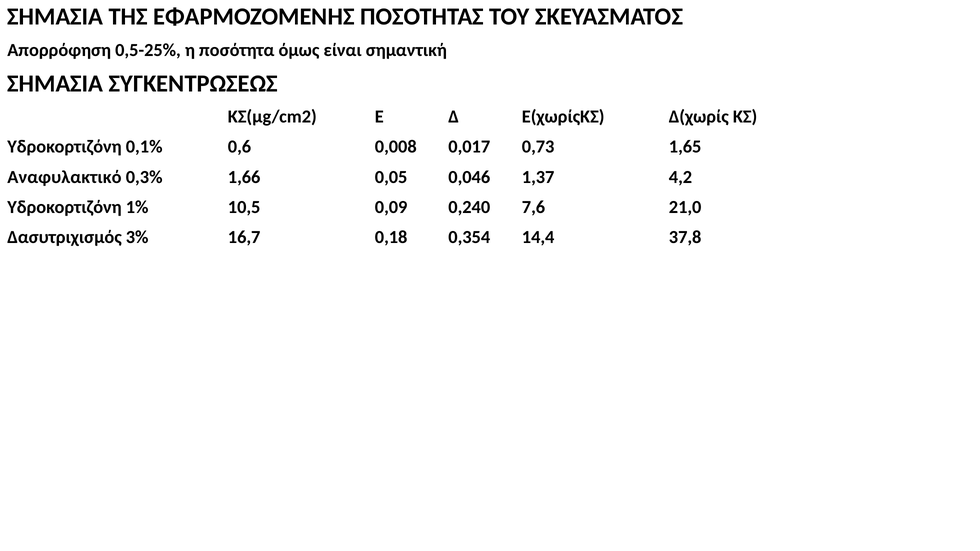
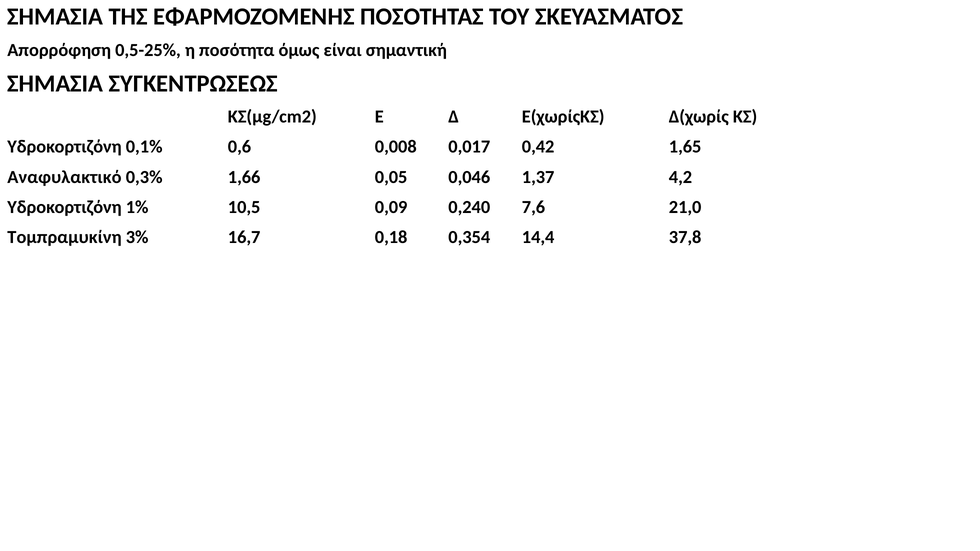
0,73: 0,73 -> 0,42
Δασυτριχισμός: Δασυτριχισμός -> Τομπραμυκίνη
